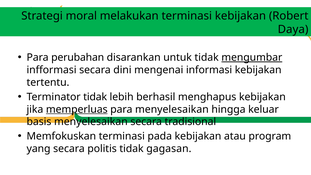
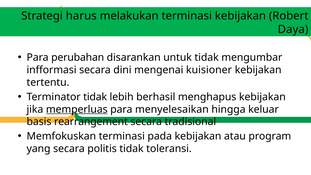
moral: moral -> harus
mengumbar underline: present -> none
informasi: informasi -> kuisioner
basis menyelesaikan: menyelesaikan -> rearrangement
gagasan: gagasan -> toleransi
